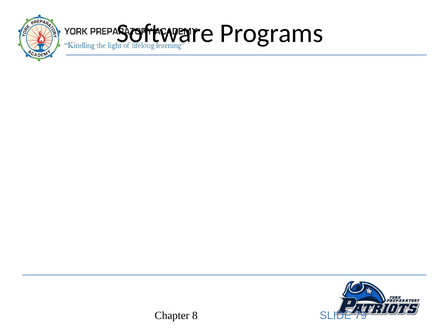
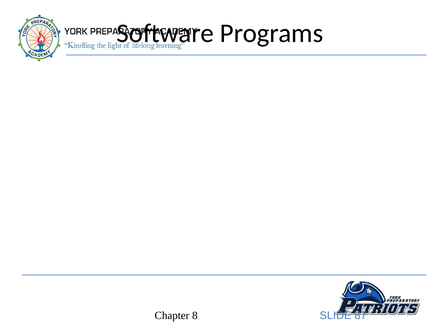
79: 79 -> 87
